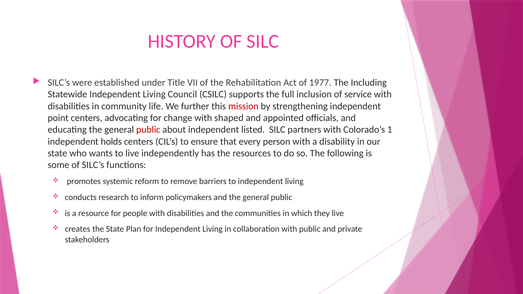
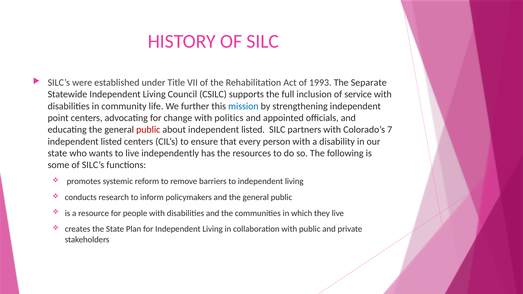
1977: 1977 -> 1993
Including: Including -> Separate
mission colour: red -> blue
shaped: shaped -> politics
1: 1 -> 7
holds at (111, 142): holds -> listed
